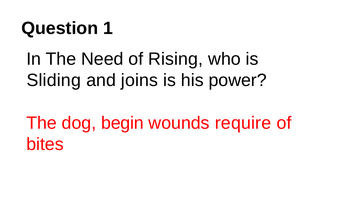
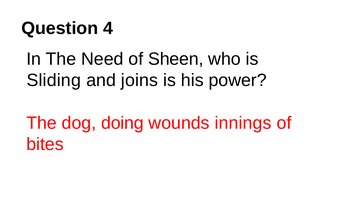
1: 1 -> 4
Rising: Rising -> Sheen
begin: begin -> doing
require: require -> innings
